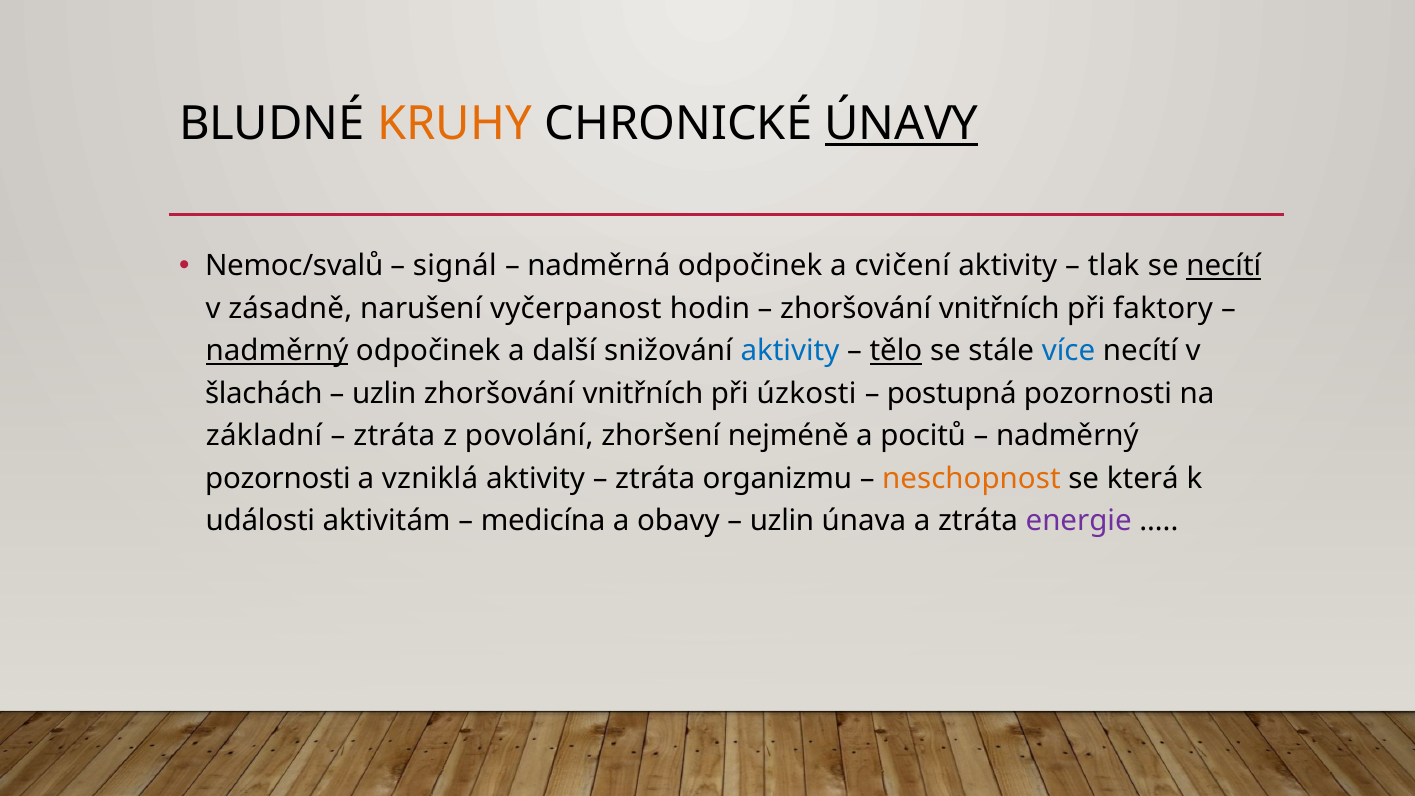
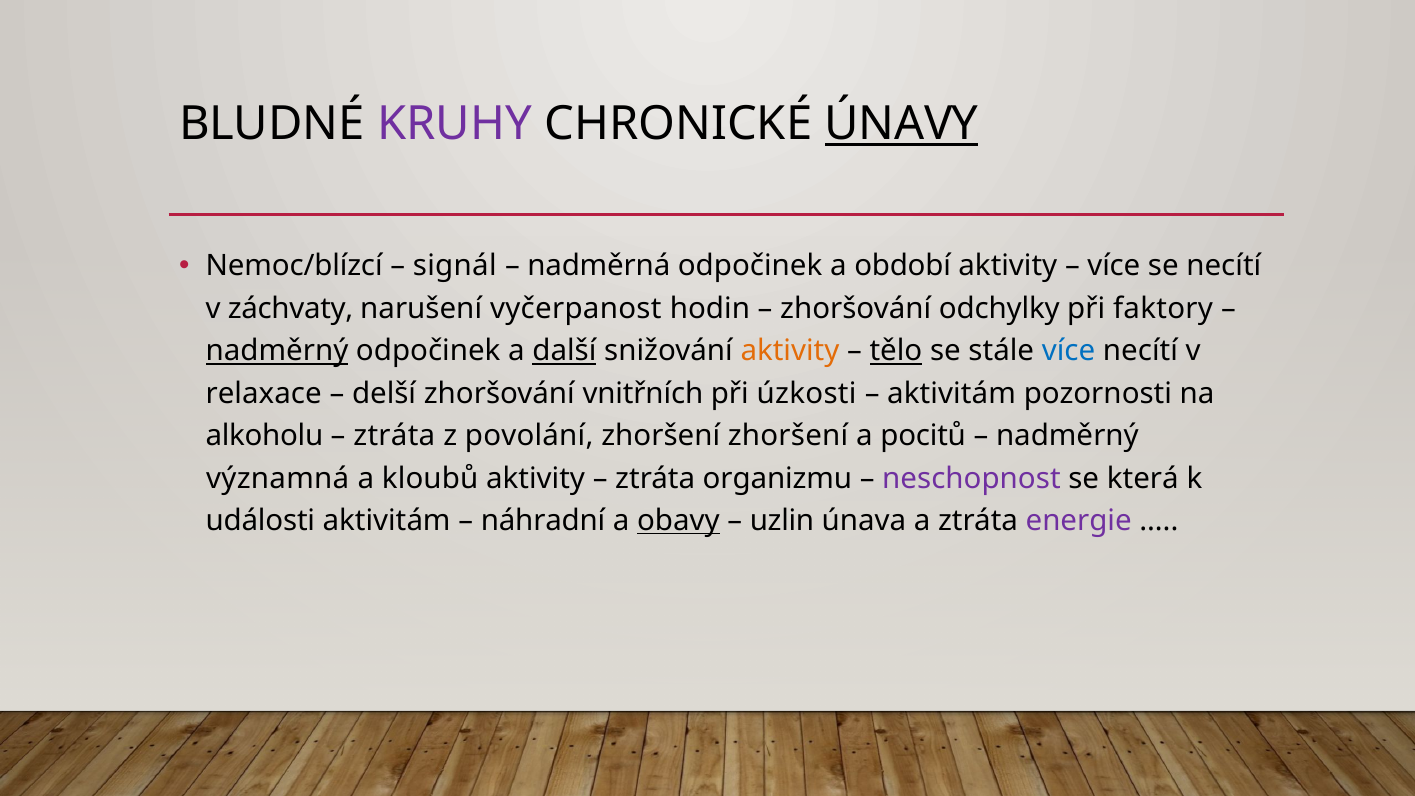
KRUHY colour: orange -> purple
Nemoc/svalů: Nemoc/svalů -> Nemoc/blízcí
cvičení: cvičení -> období
tlak at (1114, 266): tlak -> více
necítí at (1224, 266) underline: present -> none
zásadně: zásadně -> záchvaty
vnitřních at (999, 309): vnitřních -> odchylky
další underline: none -> present
aktivity at (790, 351) colour: blue -> orange
šlachách: šlachách -> relaxace
uzlin at (384, 393): uzlin -> delší
postupná at (952, 393): postupná -> aktivitám
základní: základní -> alkoholu
zhoršení nejméně: nejméně -> zhoršení
pozornosti at (278, 478): pozornosti -> významná
vzniklá: vzniklá -> kloubů
neschopnost colour: orange -> purple
medicína: medicína -> náhradní
obavy underline: none -> present
